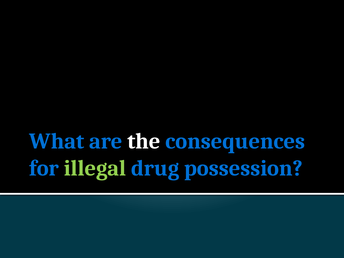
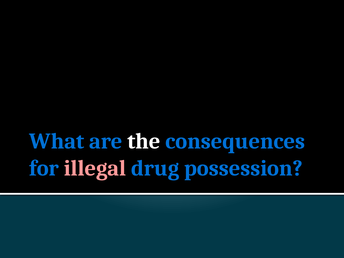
illegal colour: light green -> pink
